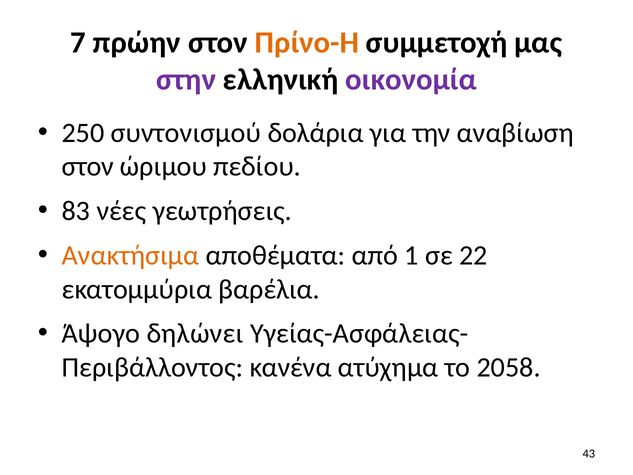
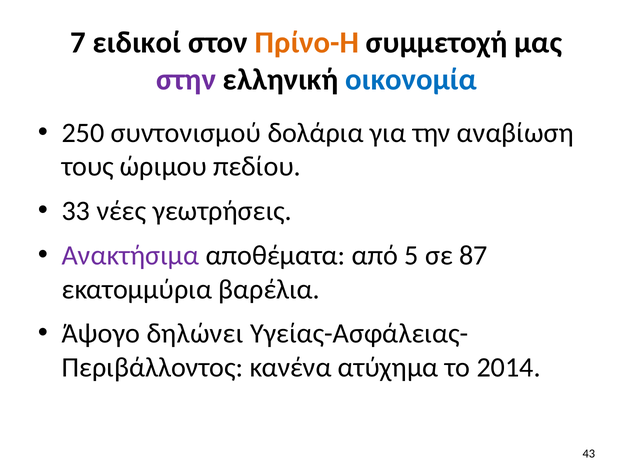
πρώην: πρώην -> ειδικοί
οικονομία colour: purple -> blue
στον at (88, 167): στον -> τους
83: 83 -> 33
Ανακτήσιμα colour: orange -> purple
1: 1 -> 5
22: 22 -> 87
2058: 2058 -> 2014
